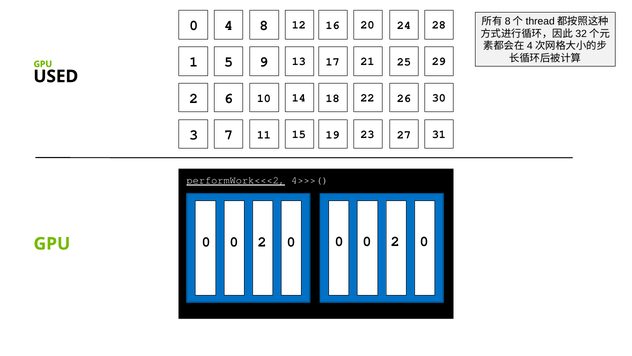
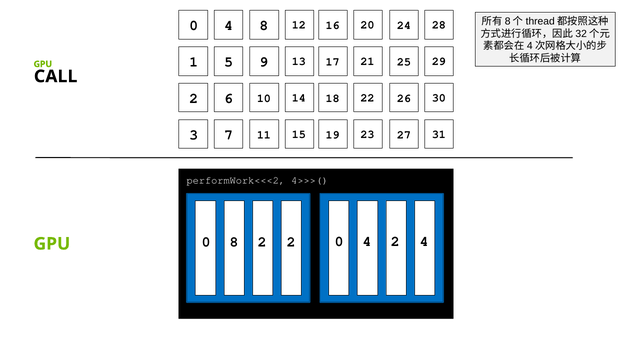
USED: USED -> CALL
performWork<<<2 underline: present -> none
0 at (234, 241): 0 -> 8
0 at (291, 241): 0 -> 2
0 at (367, 241): 0 -> 4
0 at (424, 241): 0 -> 4
